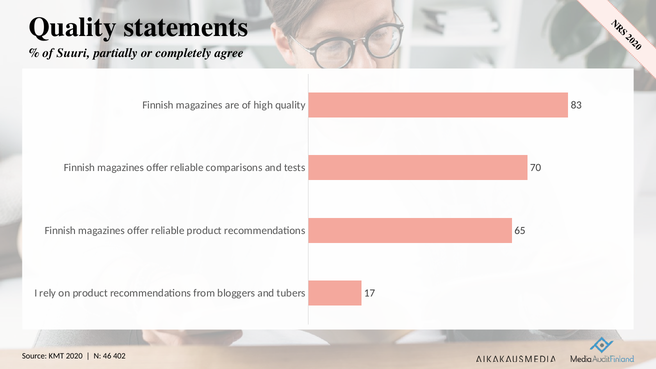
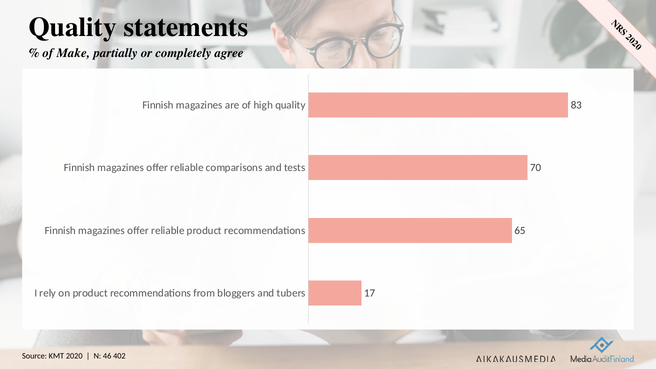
Suuri: Suuri -> Make
